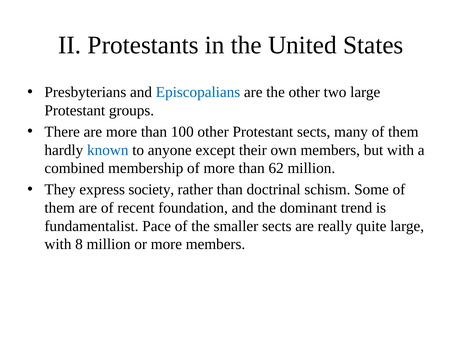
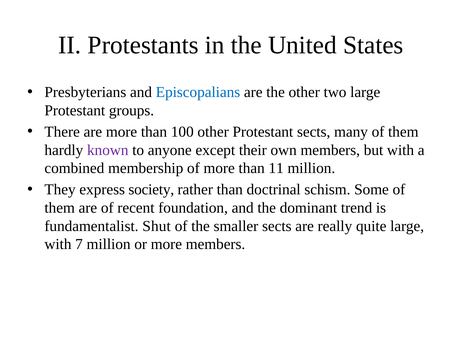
known colour: blue -> purple
62: 62 -> 11
Pace: Pace -> Shut
8: 8 -> 7
